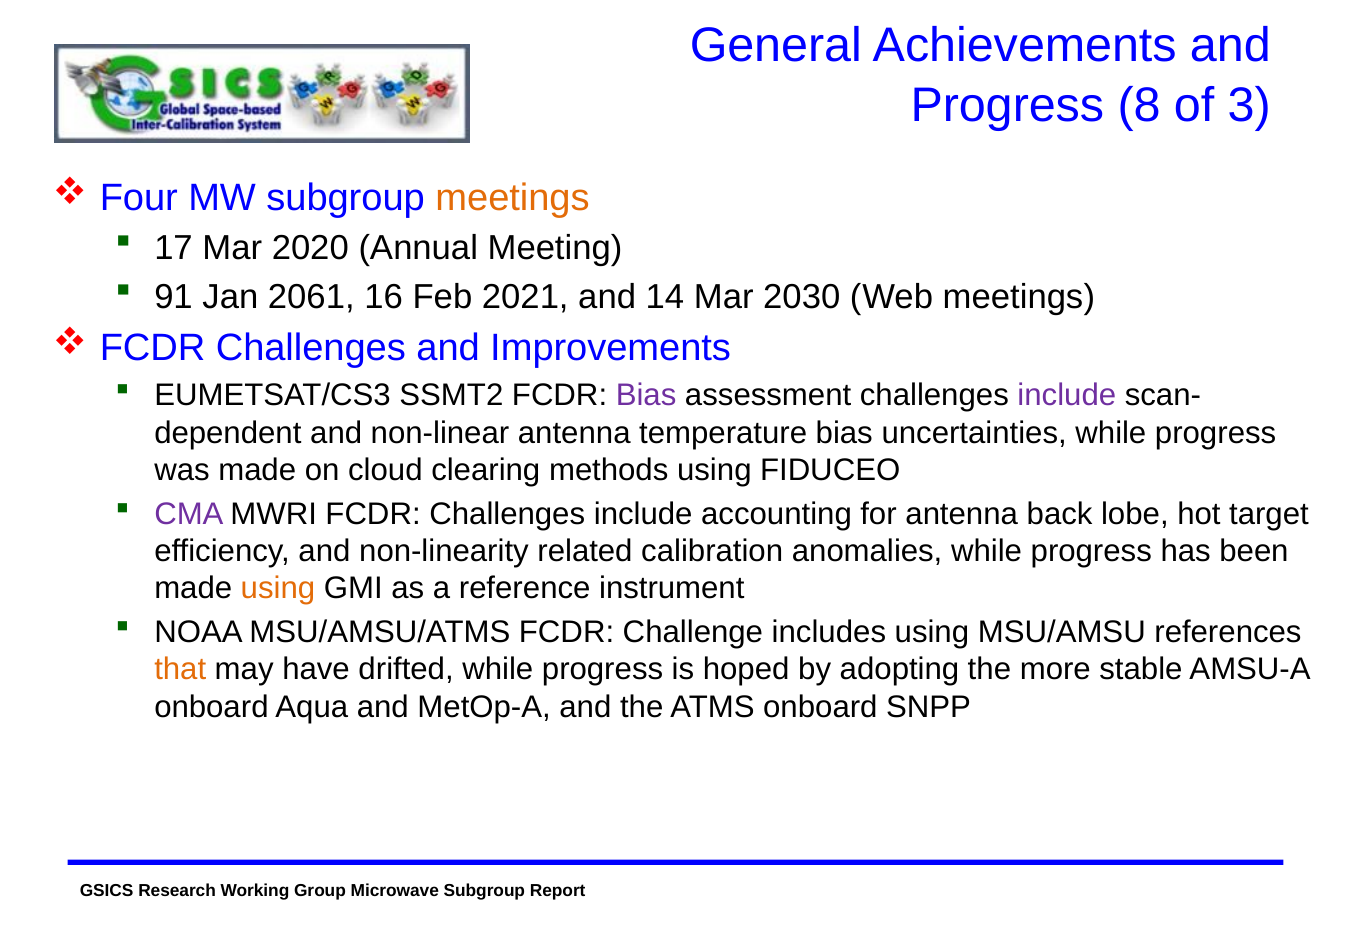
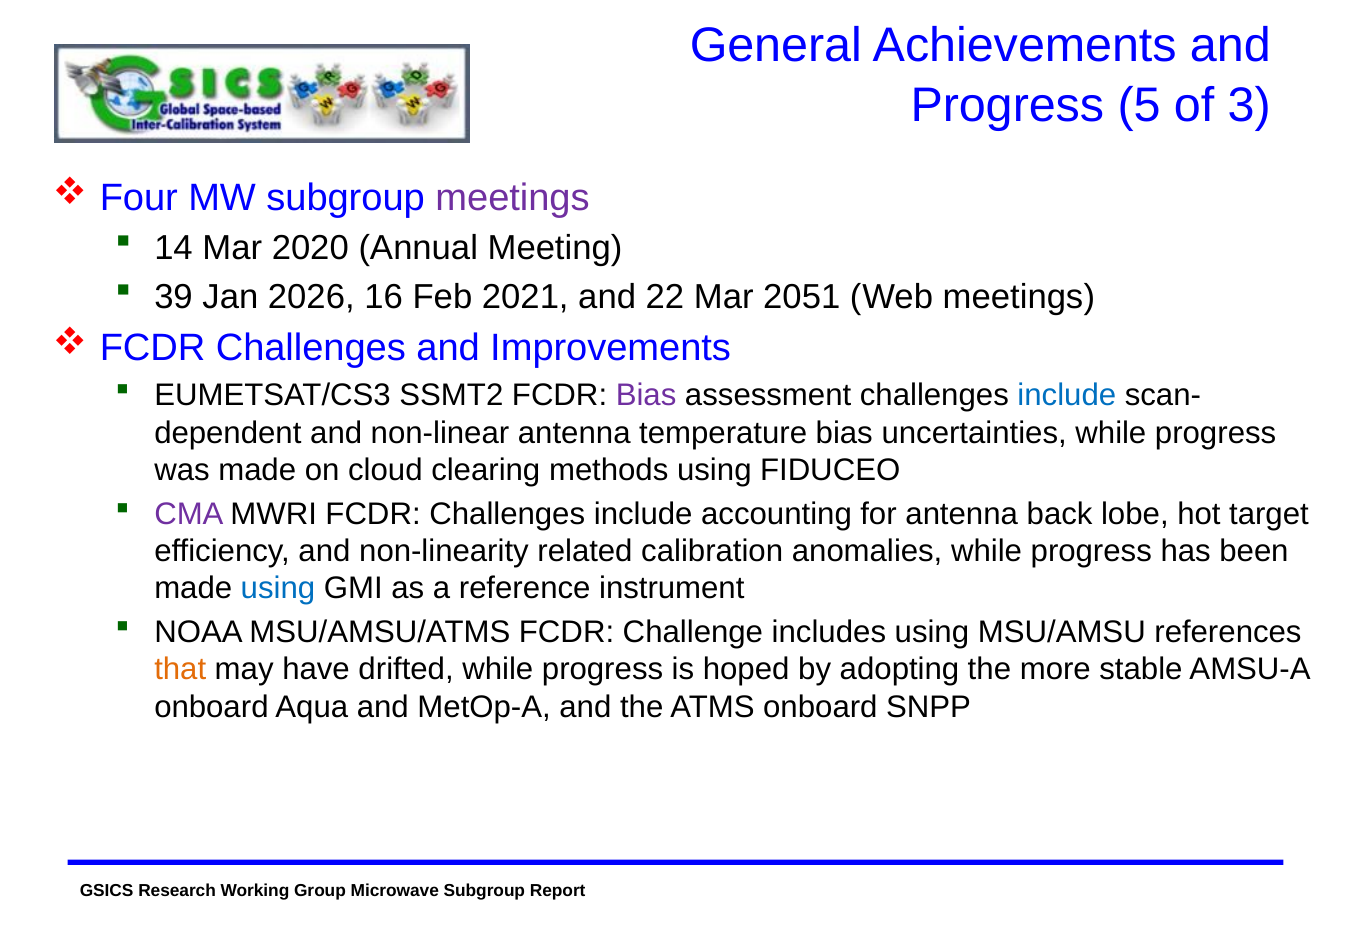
8: 8 -> 5
meetings at (513, 198) colour: orange -> purple
17: 17 -> 14
91: 91 -> 39
2061: 2061 -> 2026
14: 14 -> 22
2030: 2030 -> 2051
include at (1067, 396) colour: purple -> blue
using at (278, 589) colour: orange -> blue
